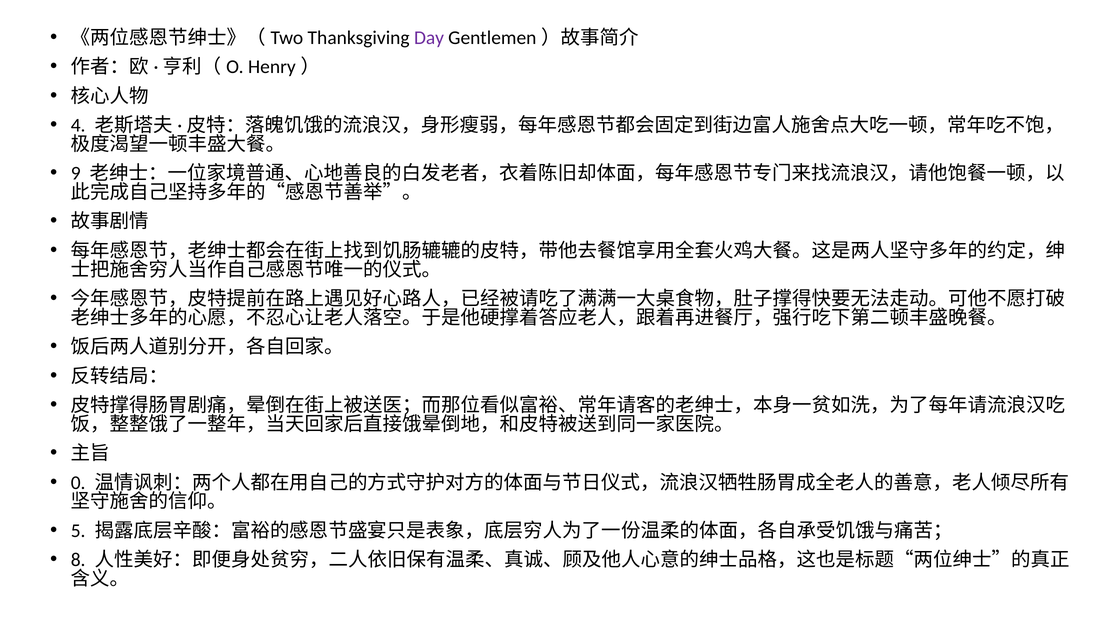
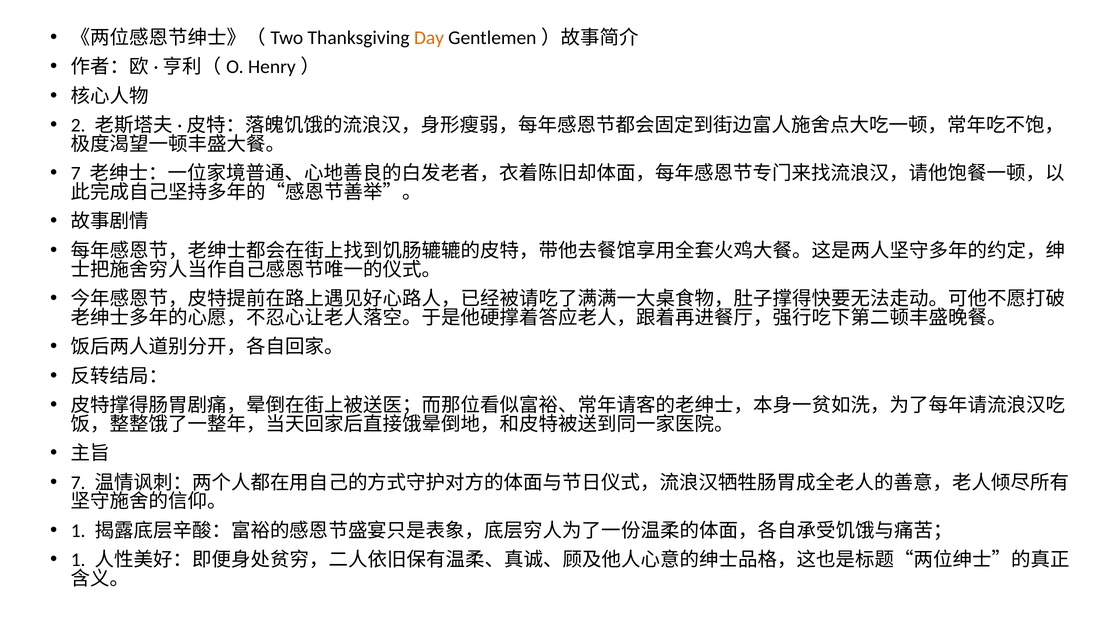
Day colour: purple -> orange
4: 4 -> 2
9 at (76, 173): 9 -> 7
0 at (78, 483): 0 -> 7
5 at (78, 531): 5 -> 1
8 at (78, 560): 8 -> 1
